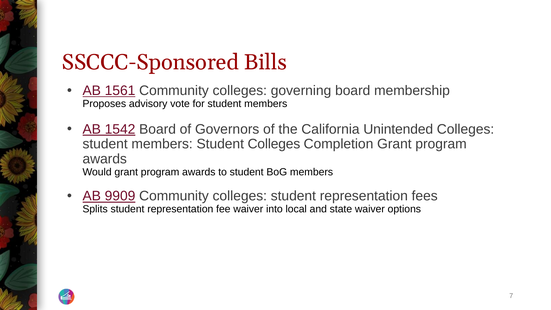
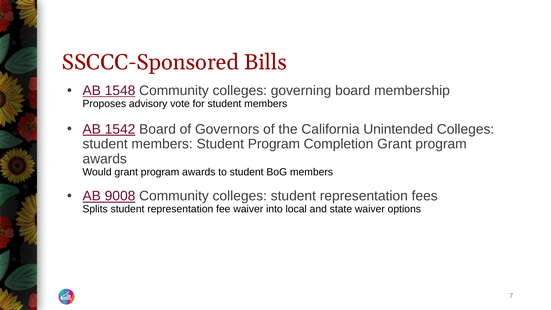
1561: 1561 -> 1548
Student Colleges: Colleges -> Program
9909: 9909 -> 9008
